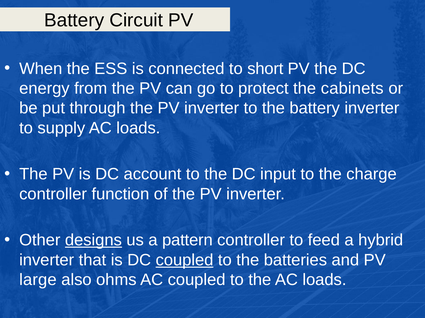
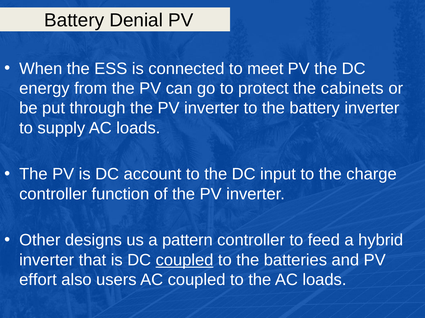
Circuit: Circuit -> Denial
short: short -> meet
designs underline: present -> none
large: large -> effort
ohms: ohms -> users
